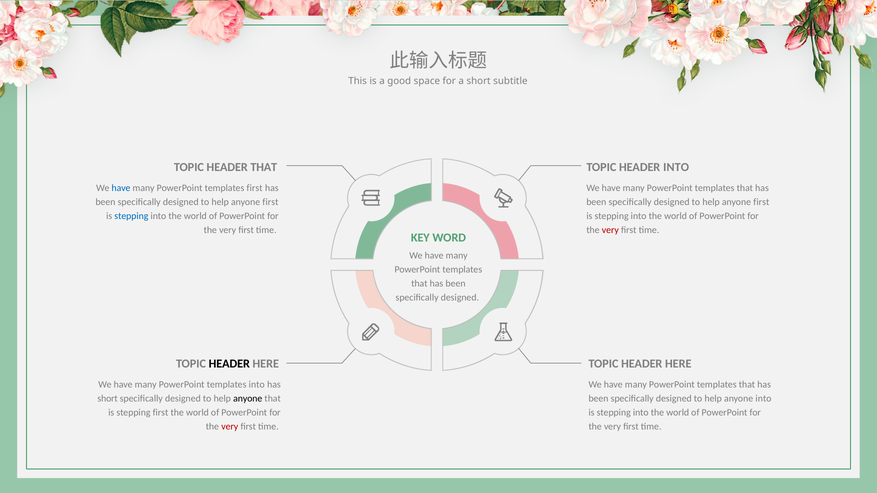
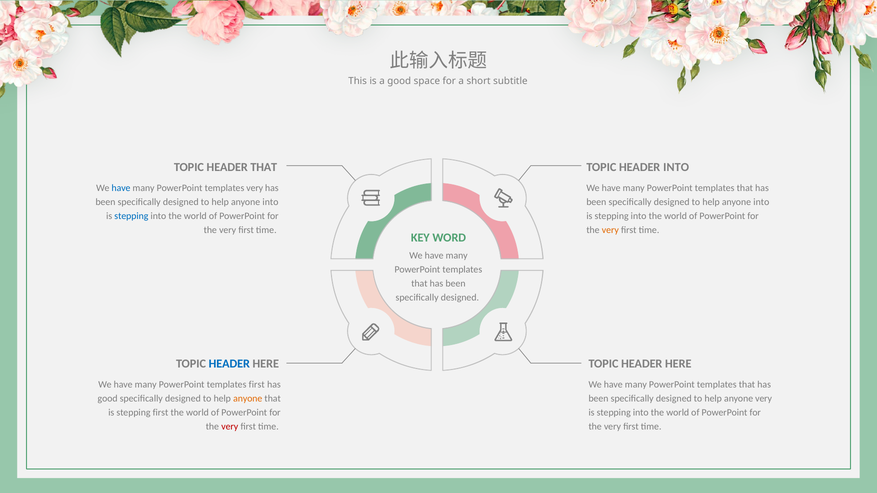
templates first: first -> very
first at (270, 202): first -> into
first at (761, 202): first -> into
very at (610, 230) colour: red -> orange
HEADER at (229, 364) colour: black -> blue
templates into: into -> first
short at (108, 399): short -> good
anyone at (248, 399) colour: black -> orange
anyone into: into -> very
